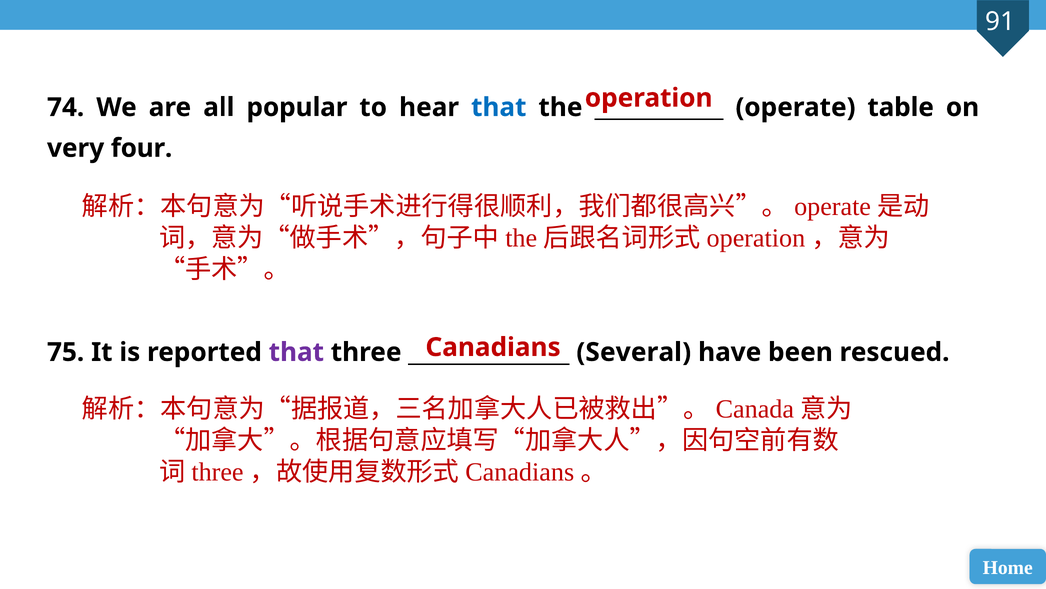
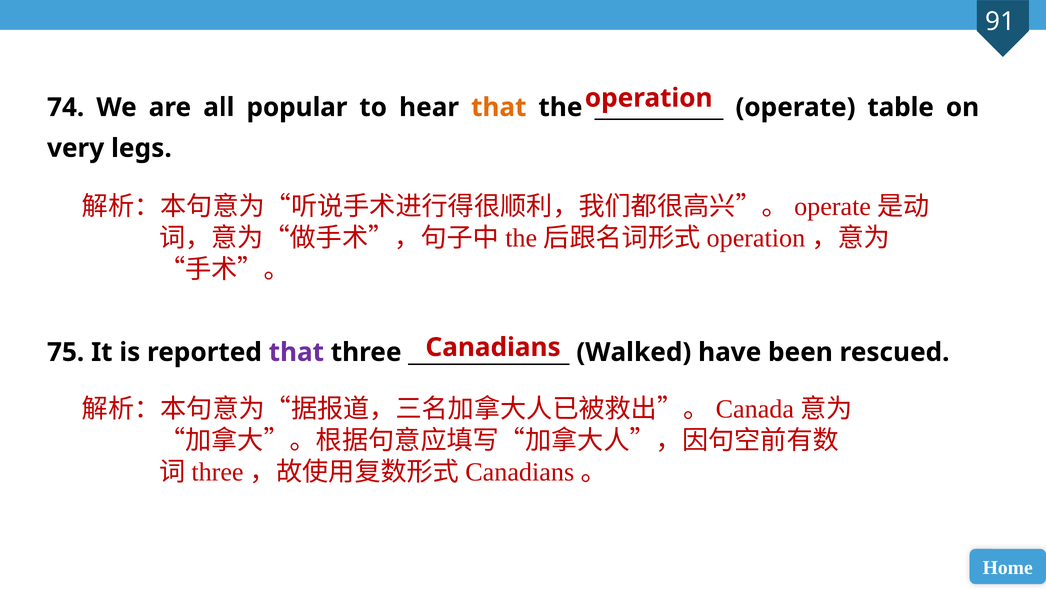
that at (499, 107) colour: blue -> orange
four: four -> legs
Several: Several -> Walked
